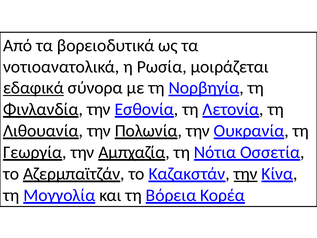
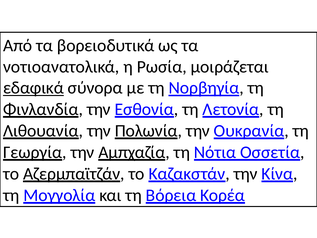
την at (246, 174) underline: present -> none
